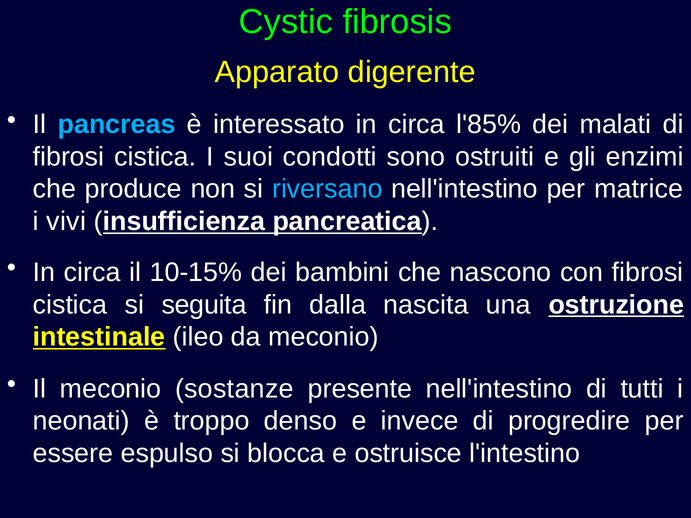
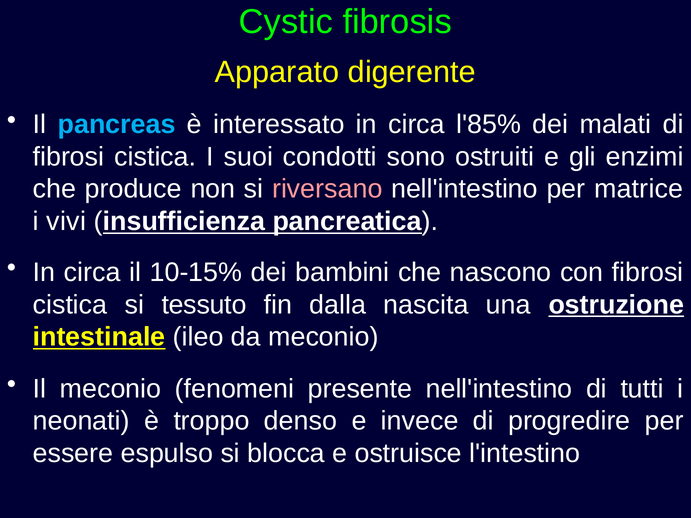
riversano colour: light blue -> pink
seguita: seguita -> tessuto
sostanze: sostanze -> fenomeni
